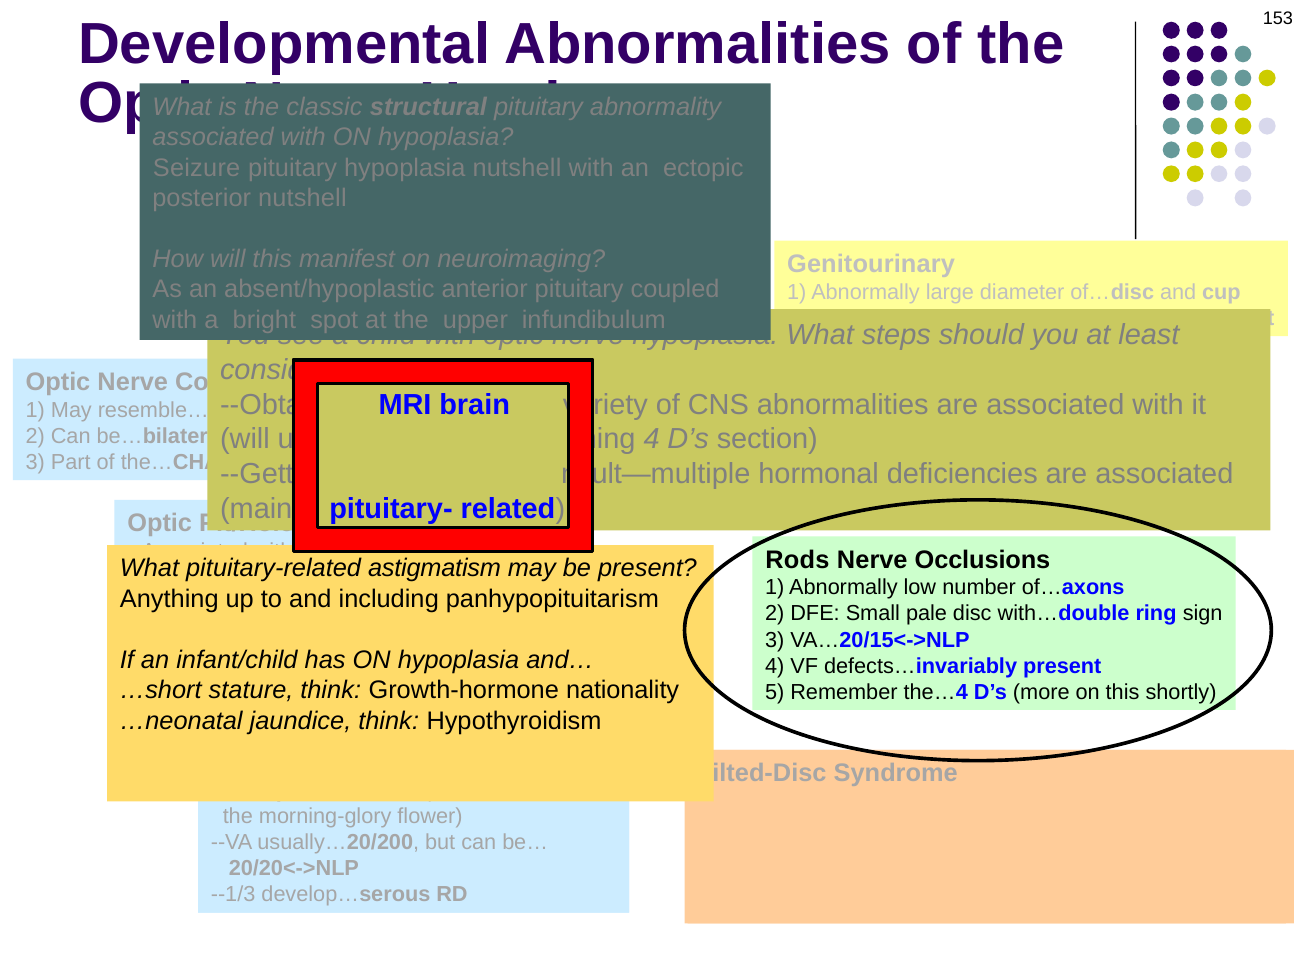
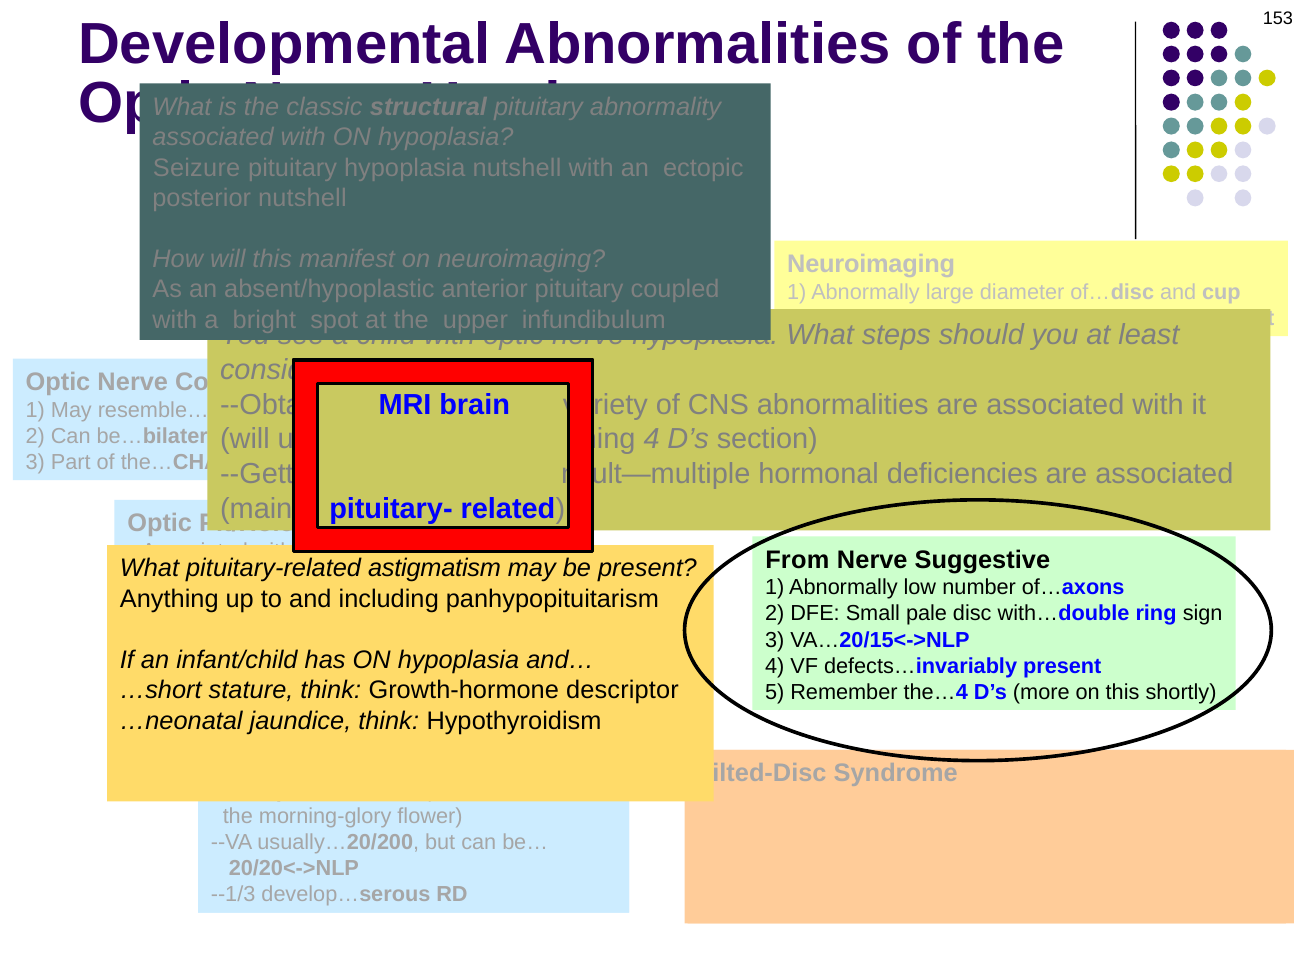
Genitourinary at (871, 264): Genitourinary -> Neuroimaging
Rods: Rods -> From
Occlusions: Occlusions -> Suggestive
nationality: nationality -> descriptor
